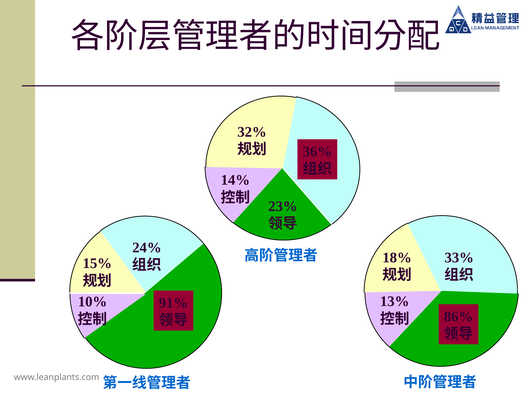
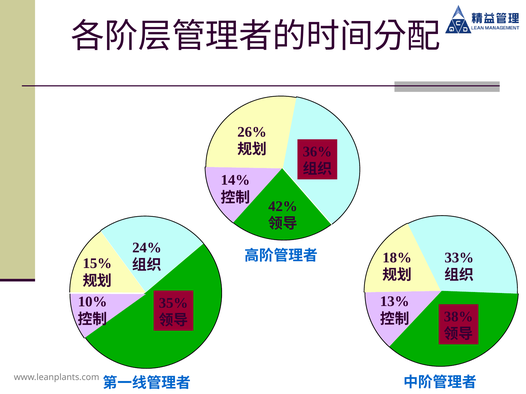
32%: 32% -> 26%
23%: 23% -> 42%
91%: 91% -> 35%
86%: 86% -> 38%
